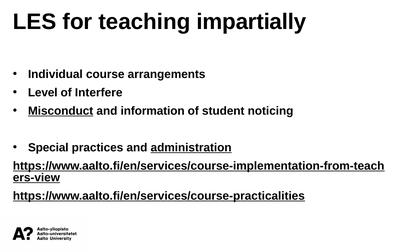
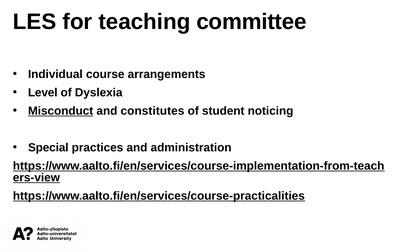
impartially: impartially -> committee
Interfere: Interfere -> Dyslexia
information: information -> constitutes
administration underline: present -> none
